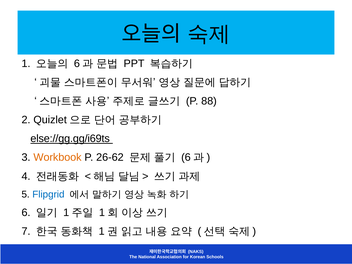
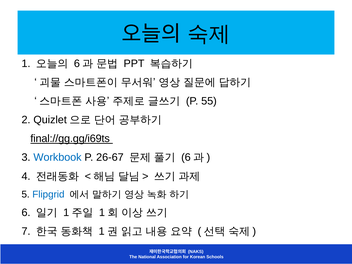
88: 88 -> 55
else://gg.gg/i69ts: else://gg.gg/i69ts -> final://gg.gg/i69ts
Workbook colour: orange -> blue
26-62: 26-62 -> 26-67
